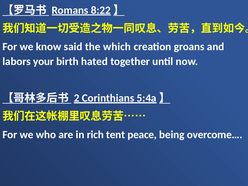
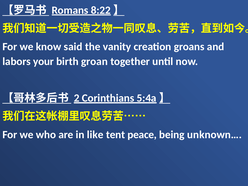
which: which -> vanity
hated: hated -> groan
rich: rich -> like
overcome…: overcome… -> unknown…
